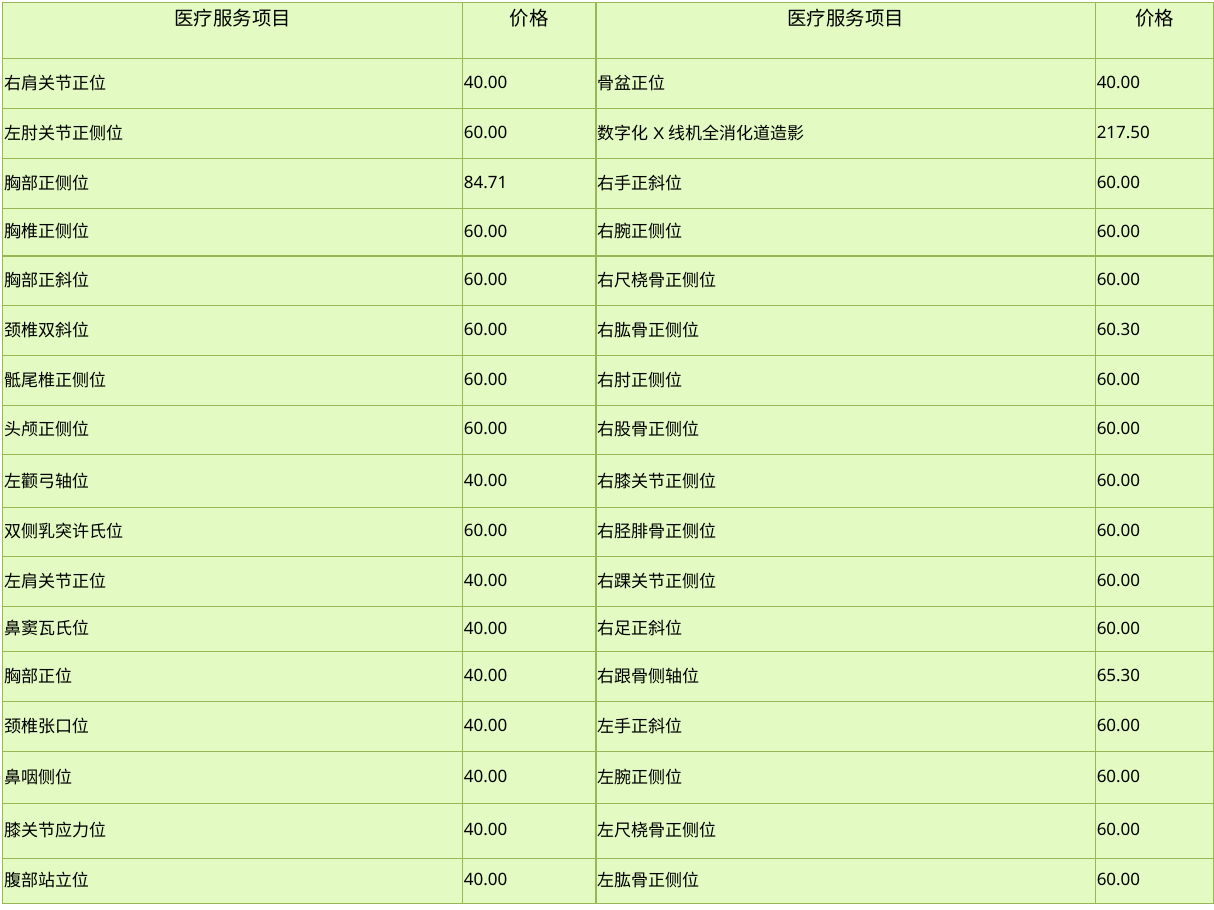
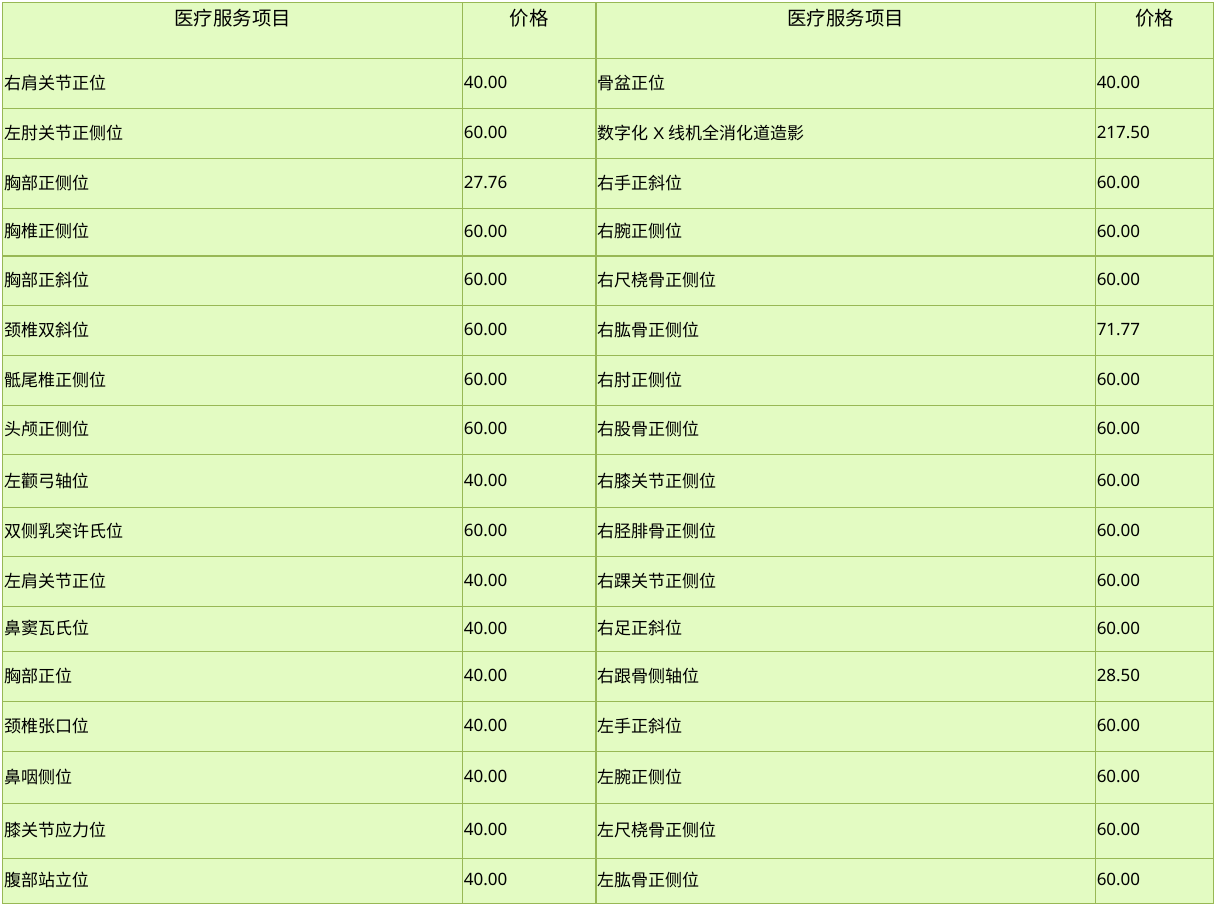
84.71: 84.71 -> 27.76
60.30: 60.30 -> 71.77
65.30: 65.30 -> 28.50
